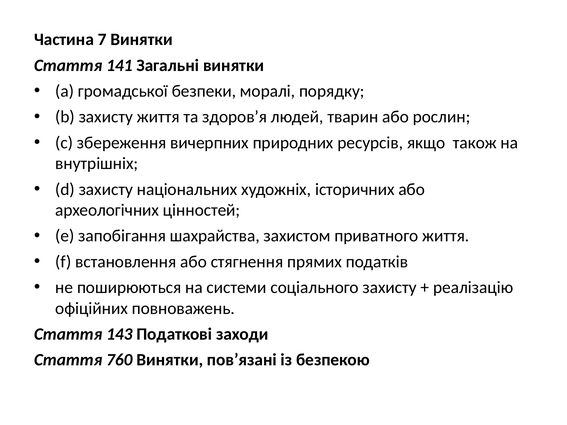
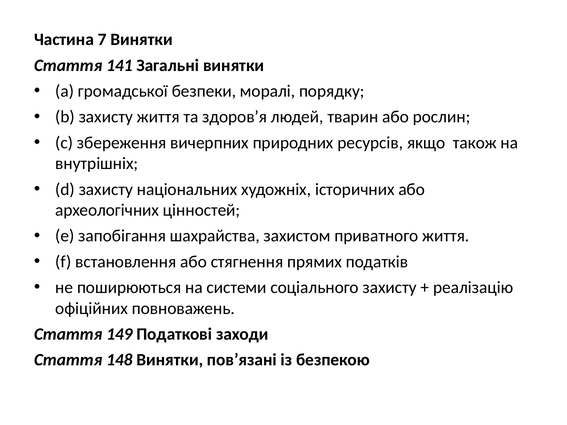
143: 143 -> 149
760: 760 -> 148
